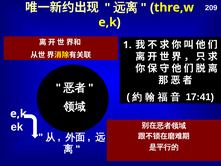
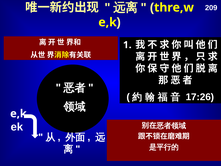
17:41: 17:41 -> 17:26
